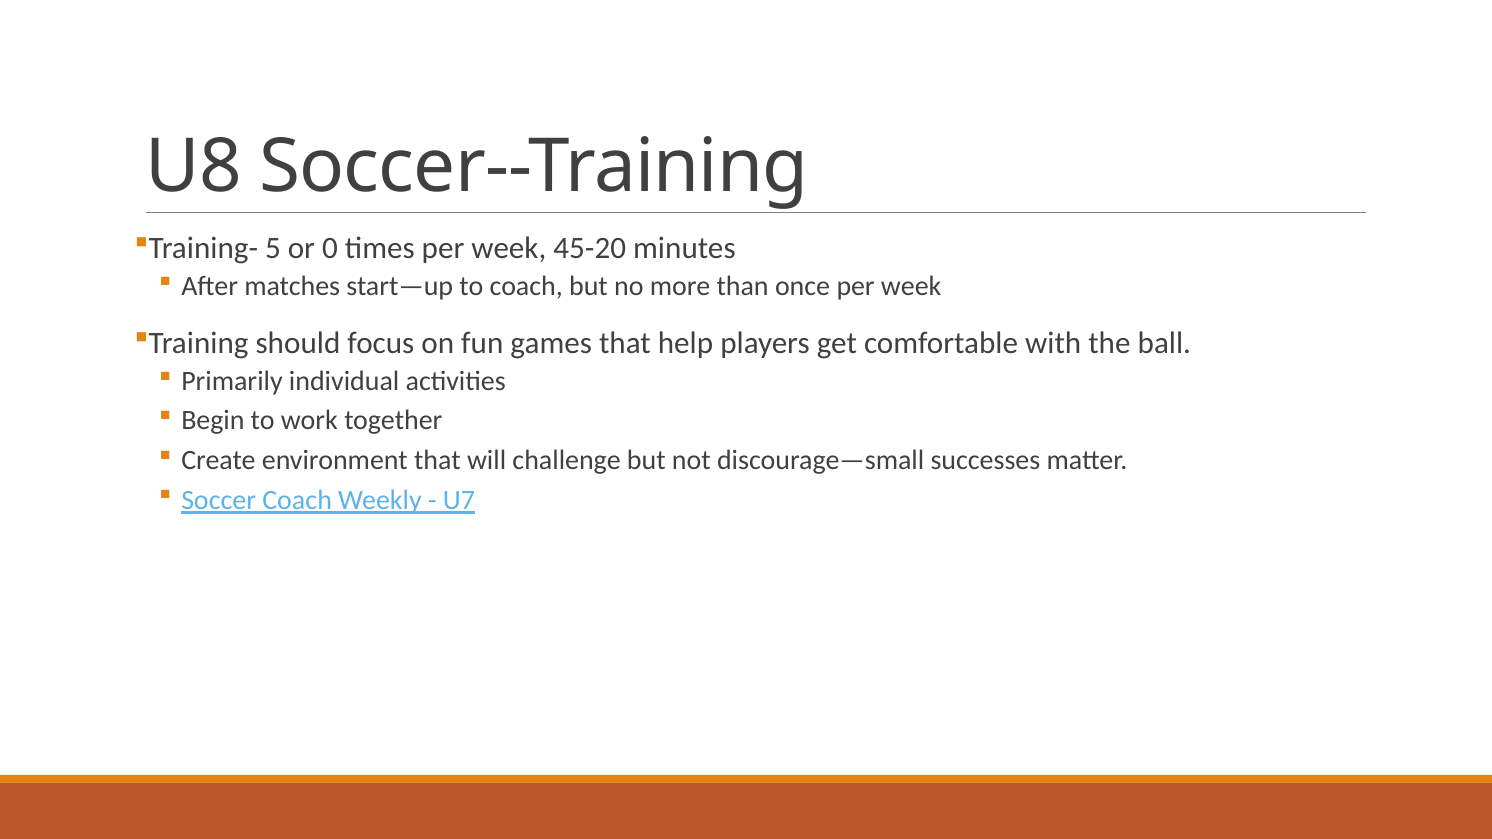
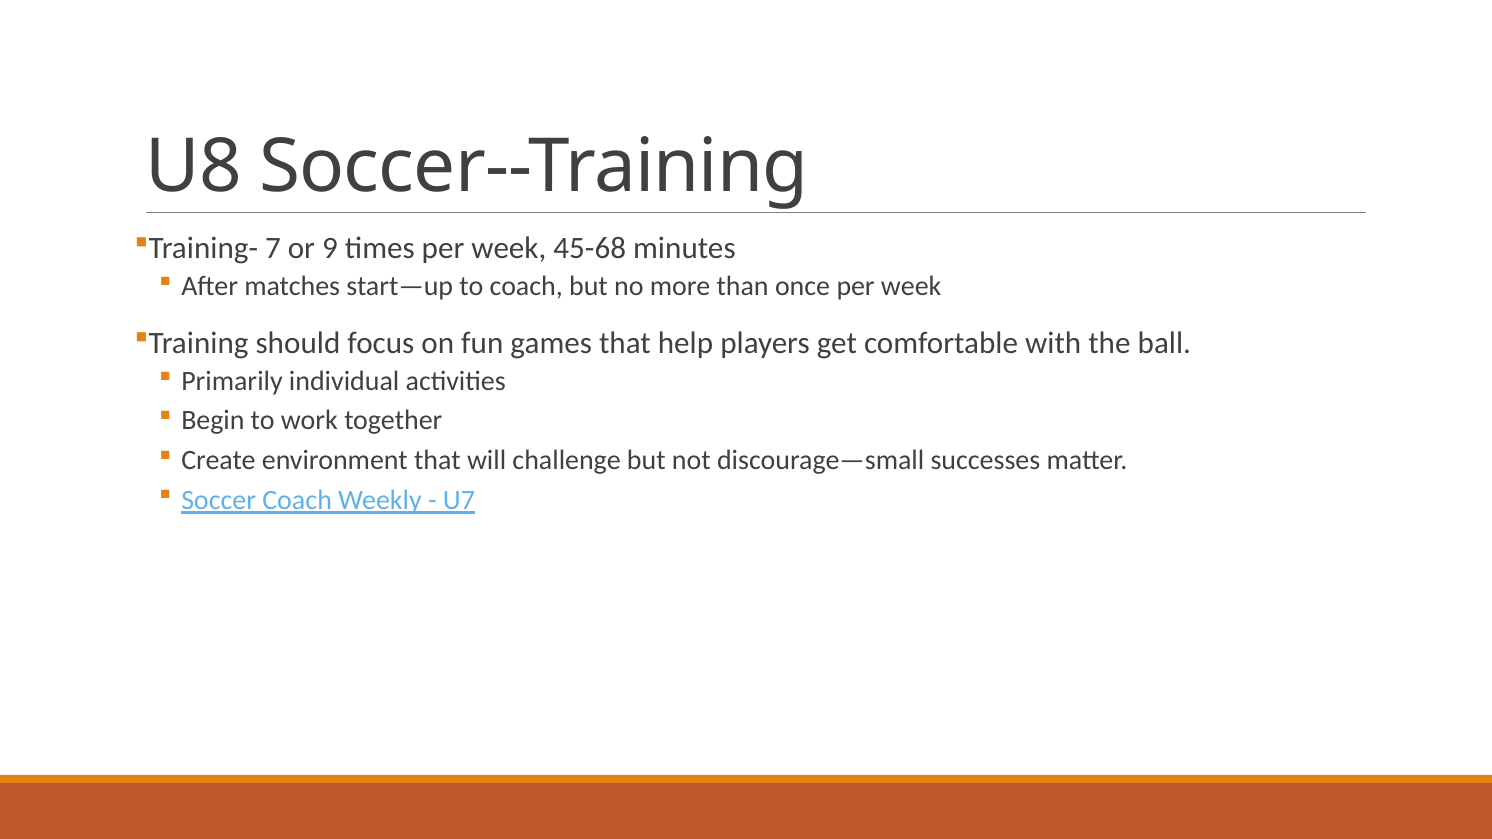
5: 5 -> 7
0: 0 -> 9
45-20: 45-20 -> 45-68
